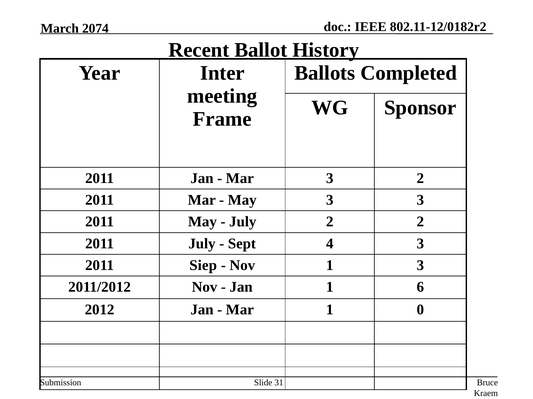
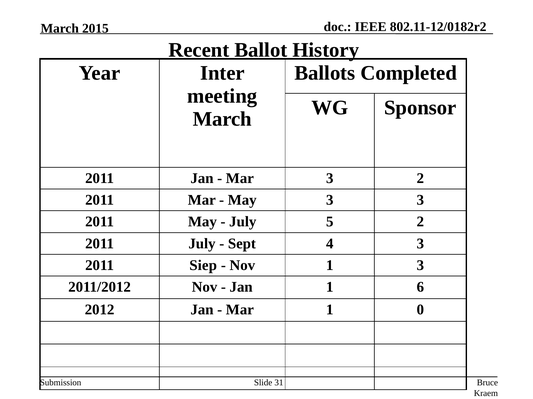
2074: 2074 -> 2015
Frame at (222, 119): Frame -> March
July 2: 2 -> 5
